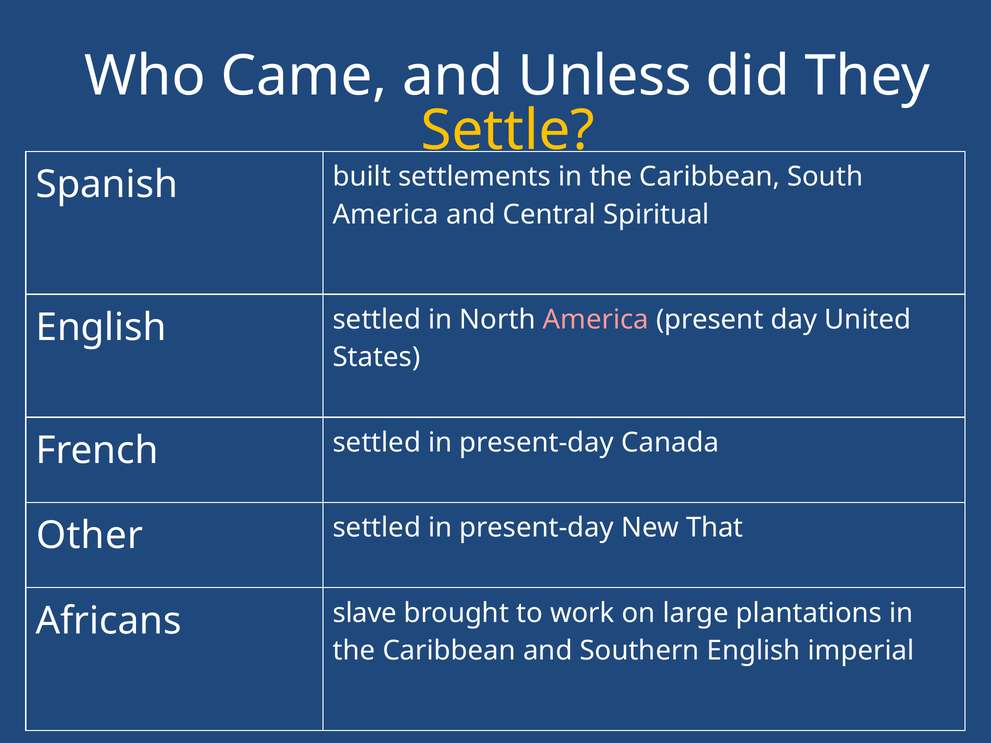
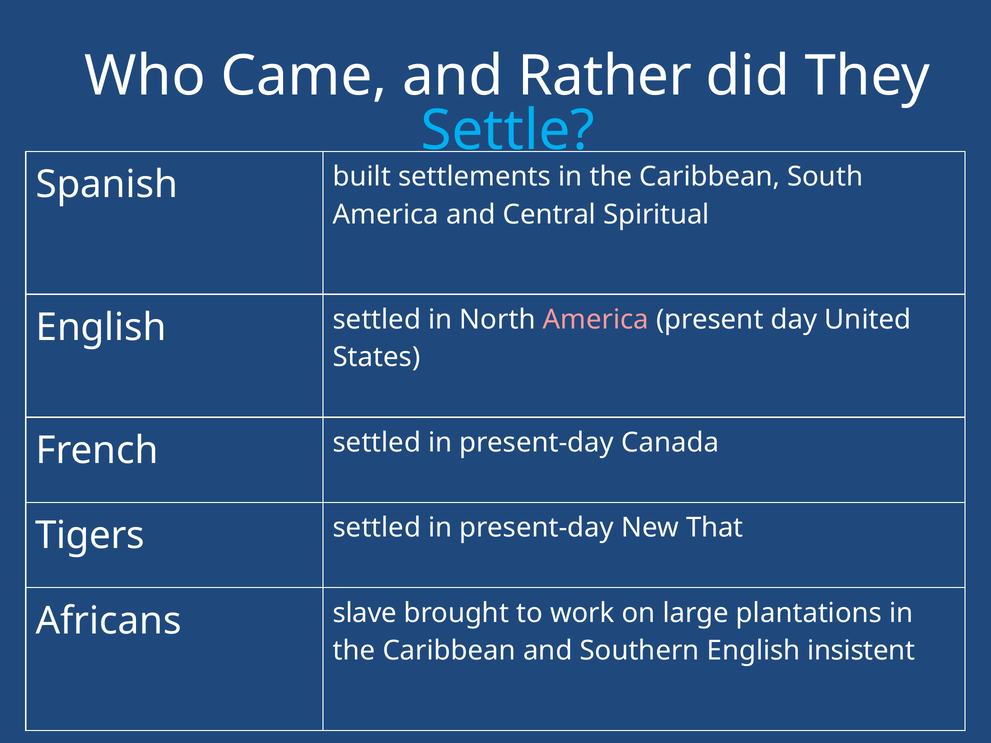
Unless: Unless -> Rather
Settle colour: yellow -> light blue
Other: Other -> Tigers
imperial: imperial -> insistent
